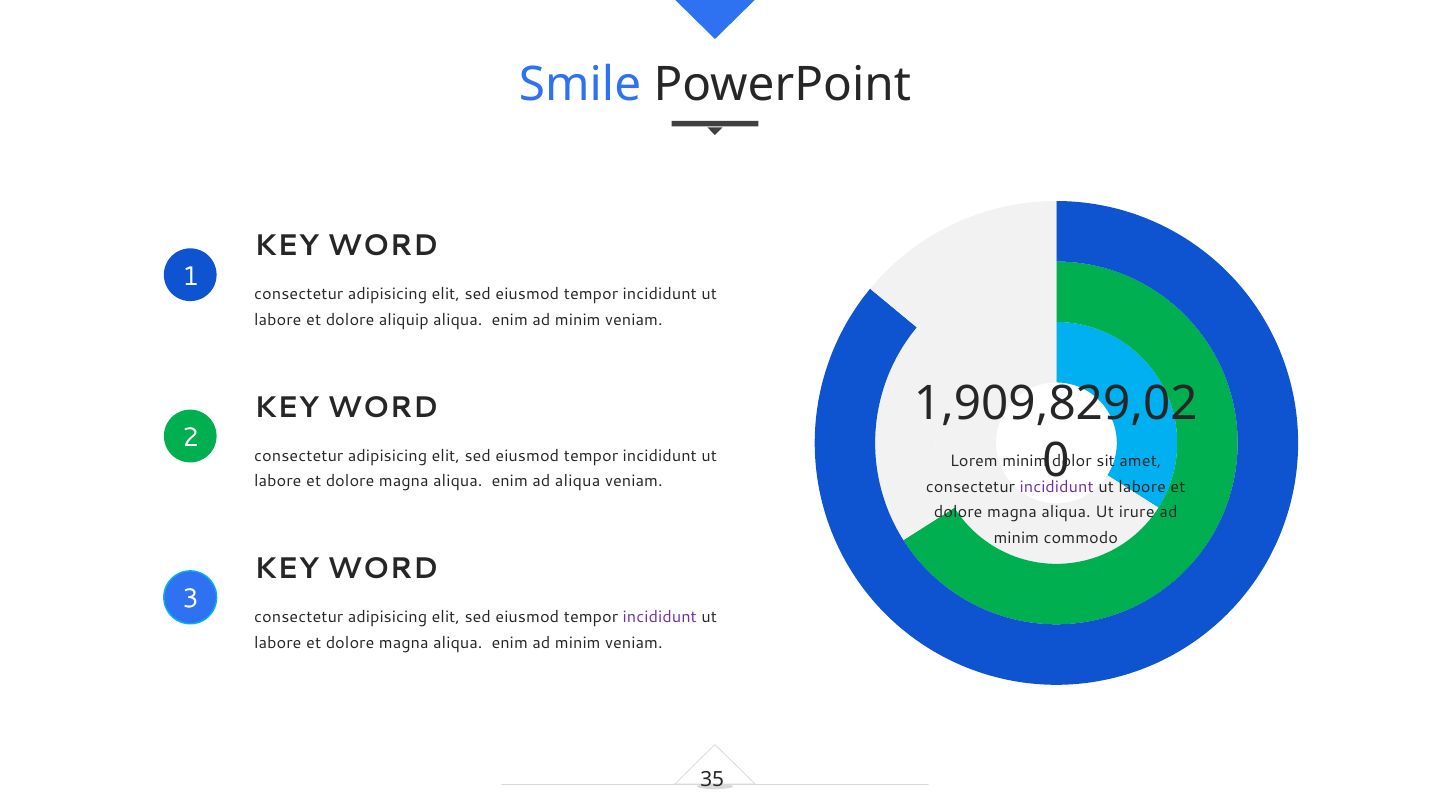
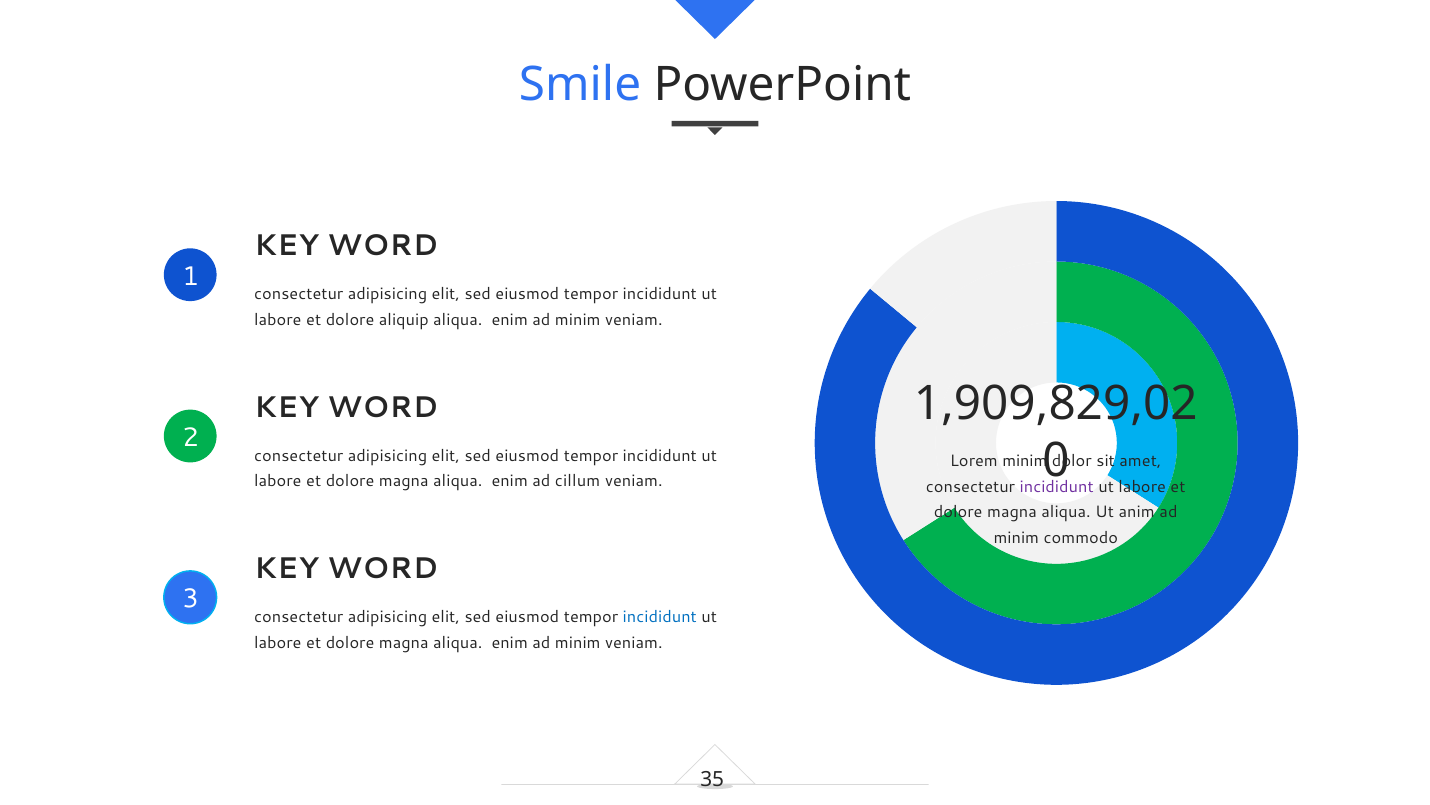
ad aliqua: aliqua -> cillum
irure: irure -> anim
incididunt at (660, 617) colour: purple -> blue
